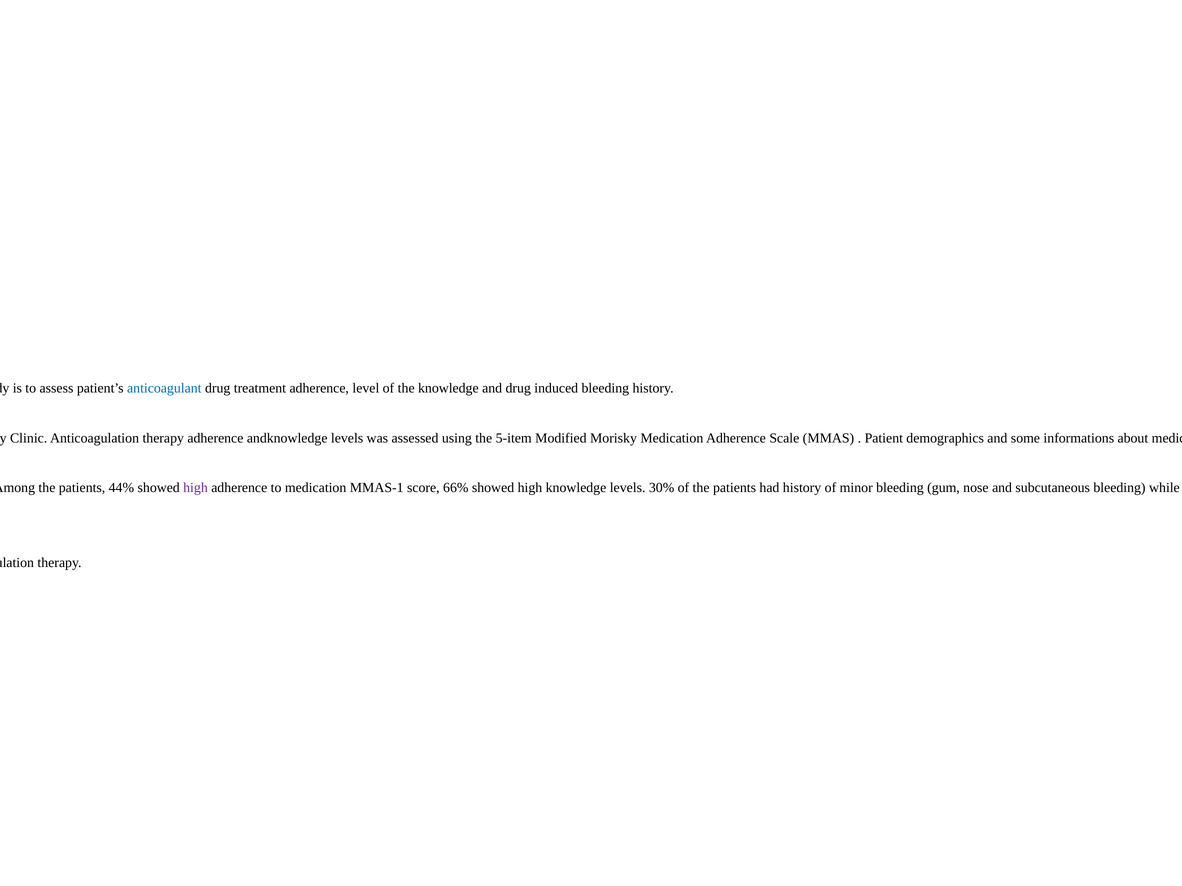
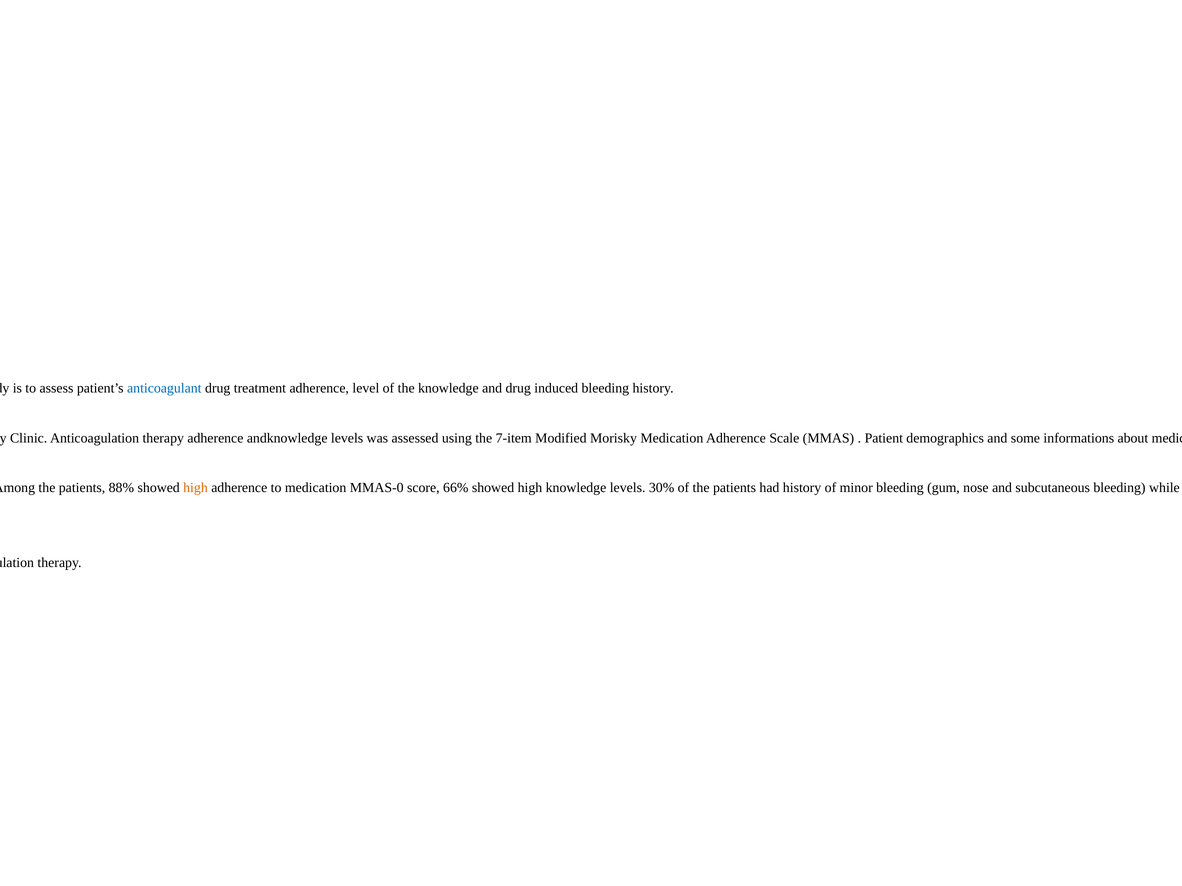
5-item: 5-item -> 7-item
44%: 44% -> 88%
high at (196, 488) colour: purple -> orange
MMAS-1: MMAS-1 -> MMAS-0
